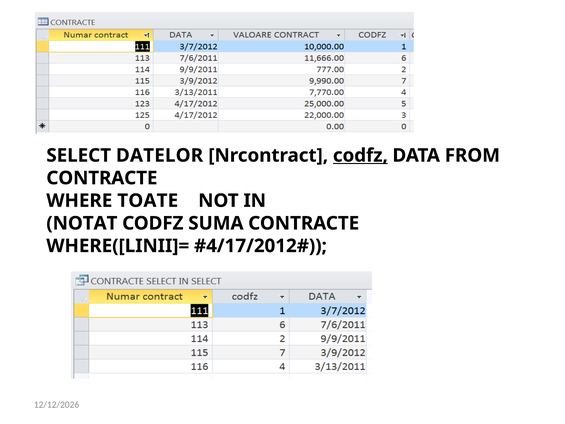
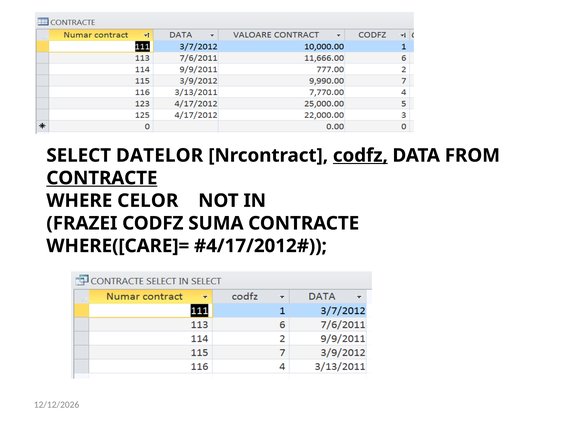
CONTRACTE at (102, 178) underline: none -> present
TOATE: TOATE -> CELOR
NOTAT: NOTAT -> FRAZEI
WHERE([LINII]=: WHERE([LINII]= -> WHERE([CARE]=
